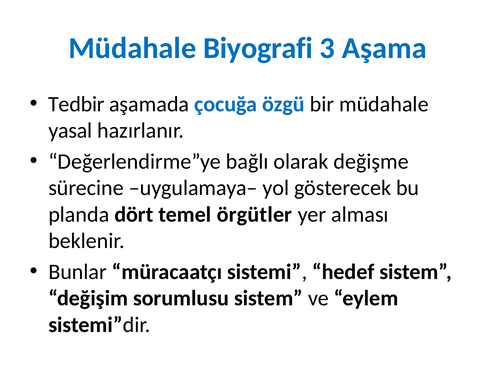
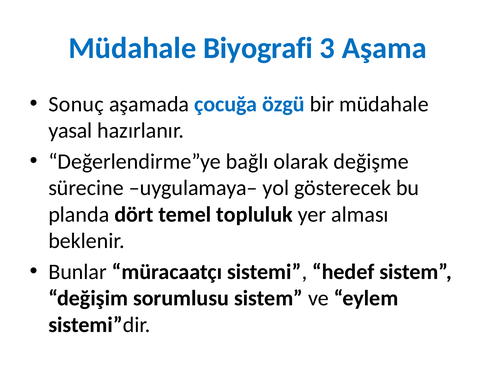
Tedbir: Tedbir -> Sonuç
örgütler: örgütler -> topluluk
